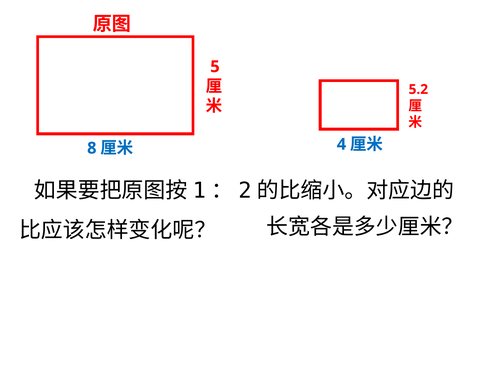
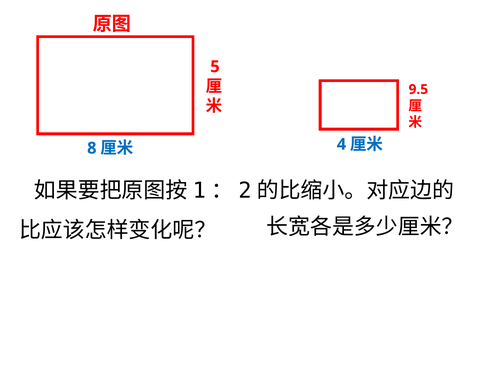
5.2: 5.2 -> 9.5
